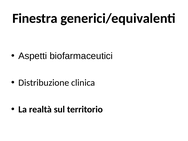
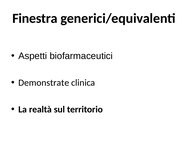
Distribuzione: Distribuzione -> Demonstrate
